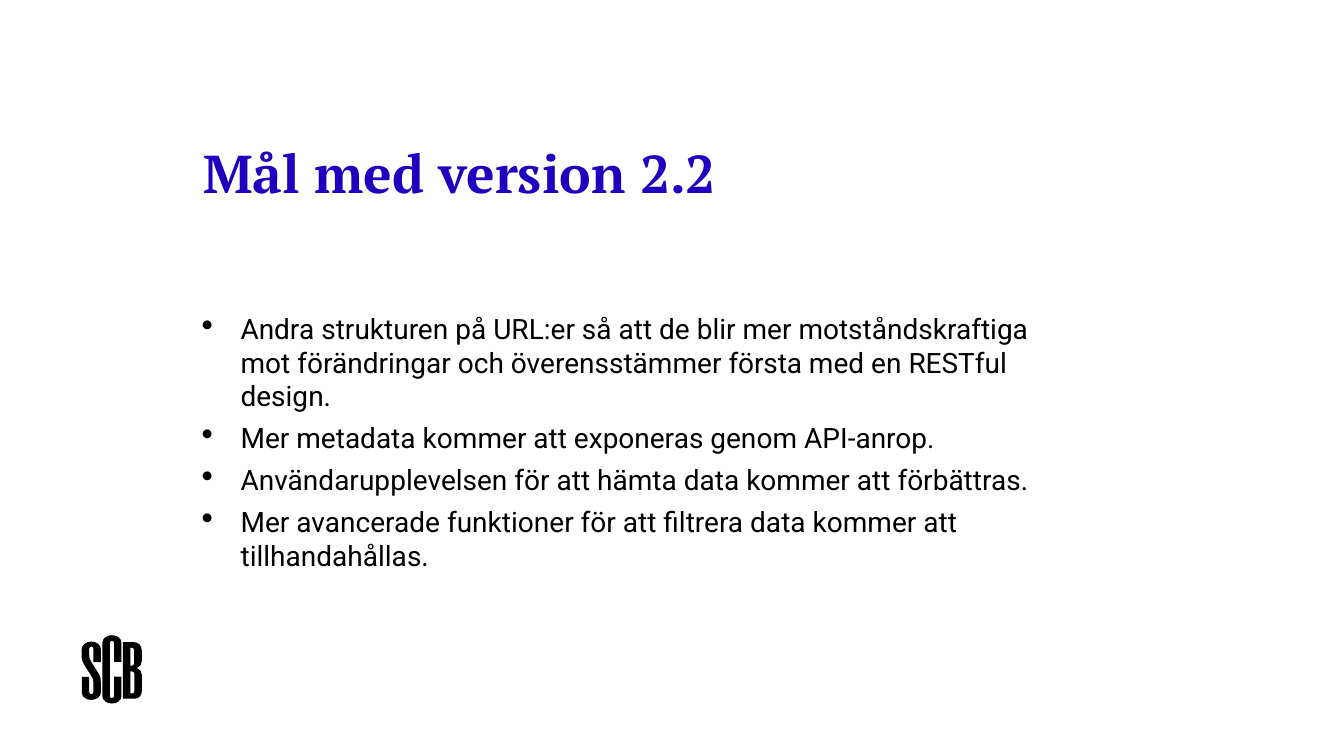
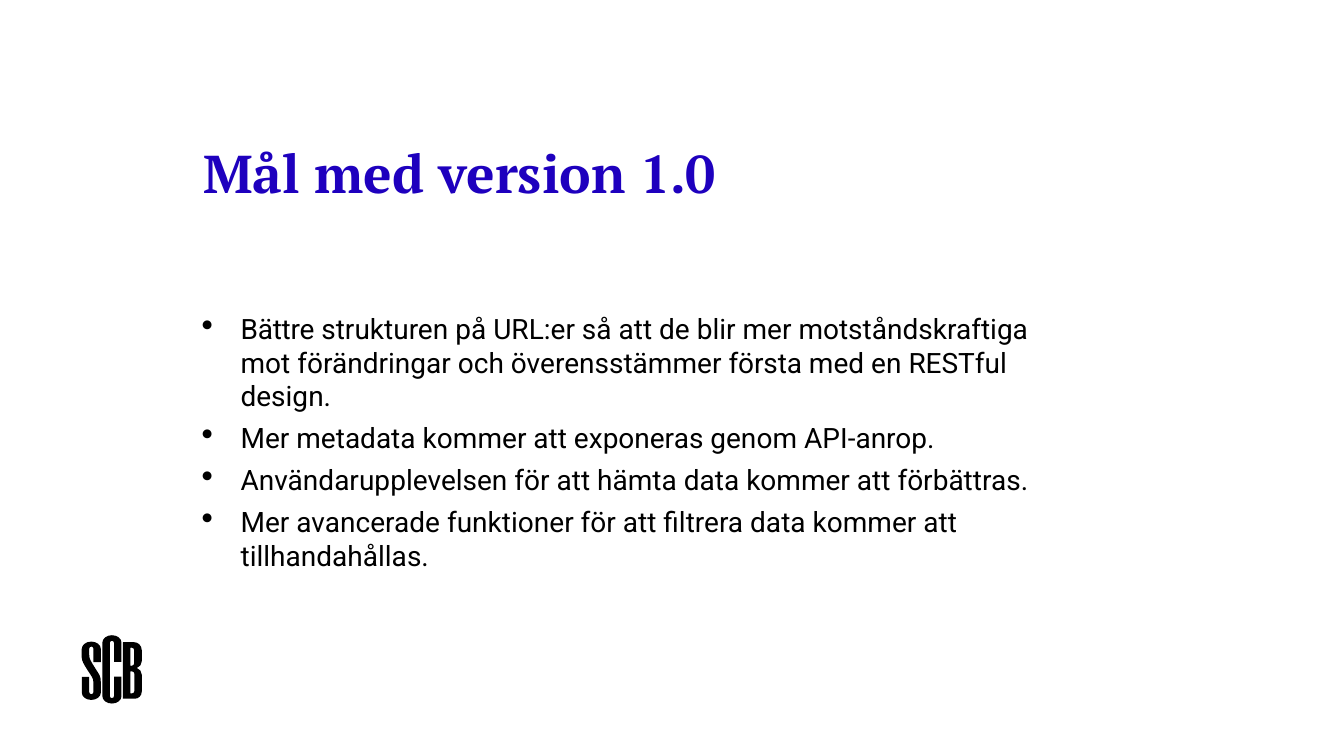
2.2: 2.2 -> 1.0
Andra: Andra -> Bättre
